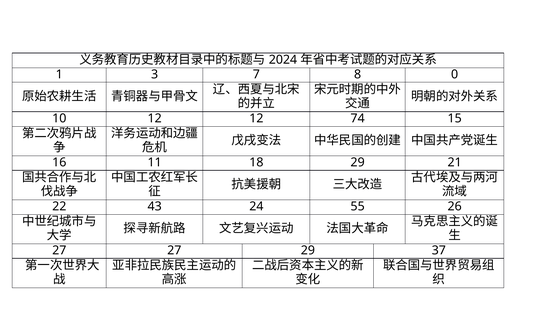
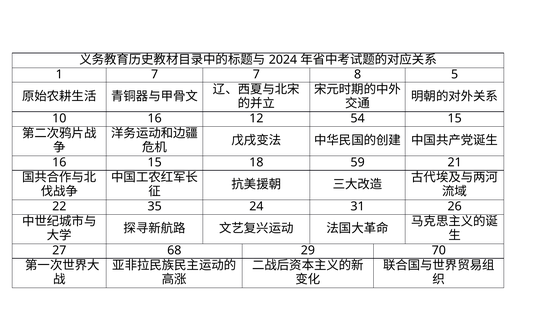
1 3: 3 -> 7
0: 0 -> 5
10 12: 12 -> 16
74: 74 -> 54
16 11: 11 -> 15
18 29: 29 -> 59
43: 43 -> 35
55: 55 -> 31
27 27: 27 -> 68
37: 37 -> 70
